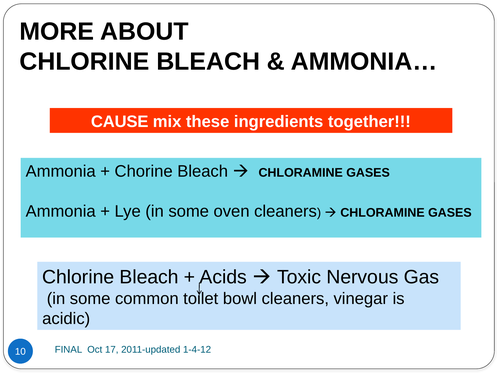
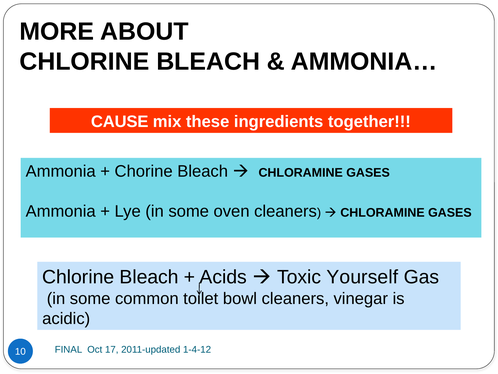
Nervous: Nervous -> Yourself
